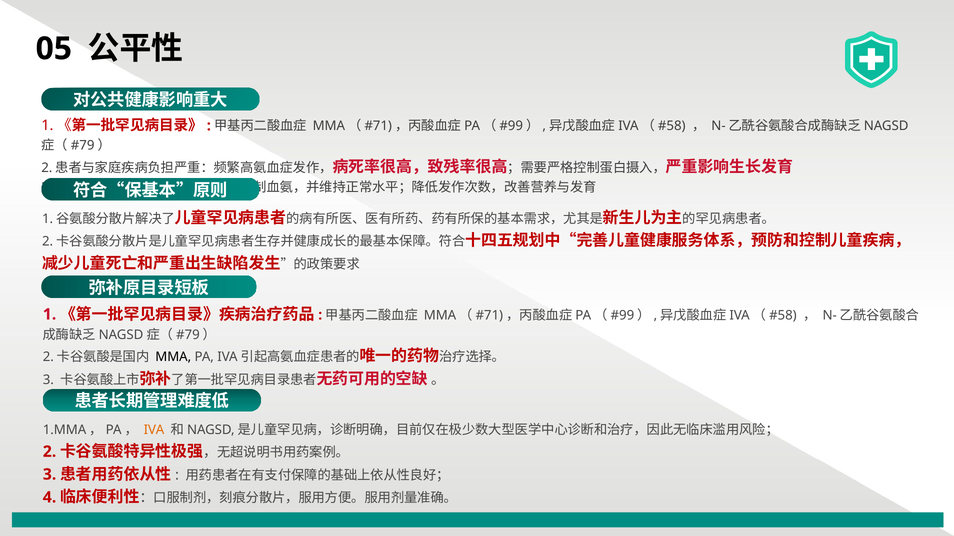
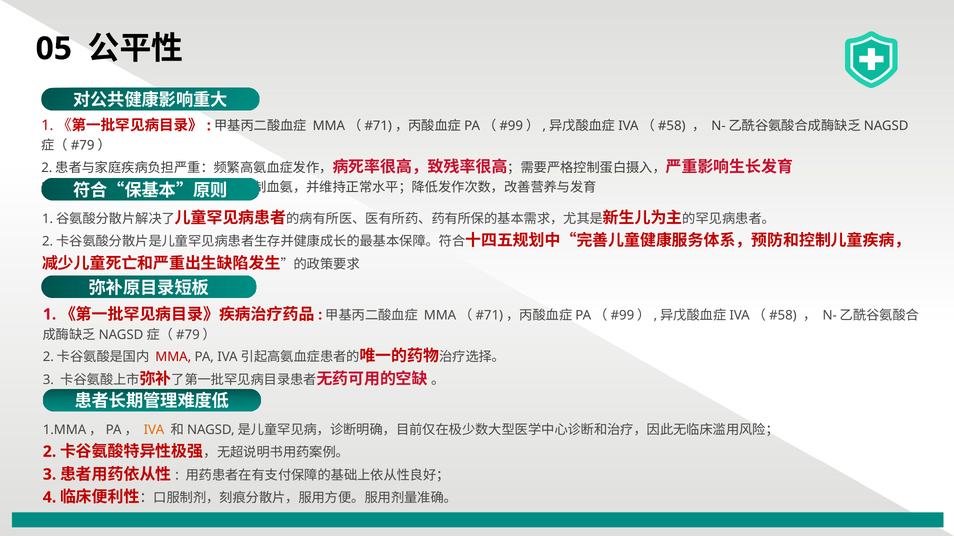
MMA colour: black -> red
